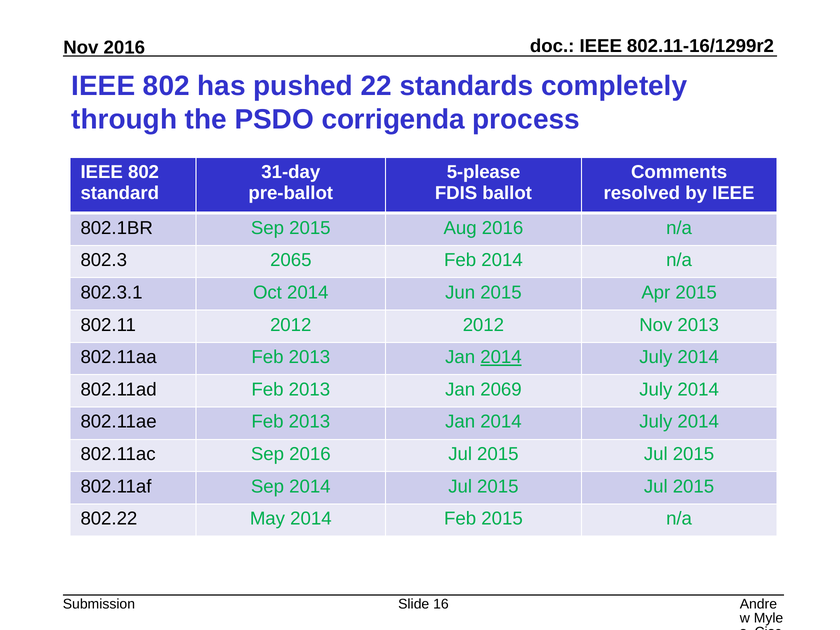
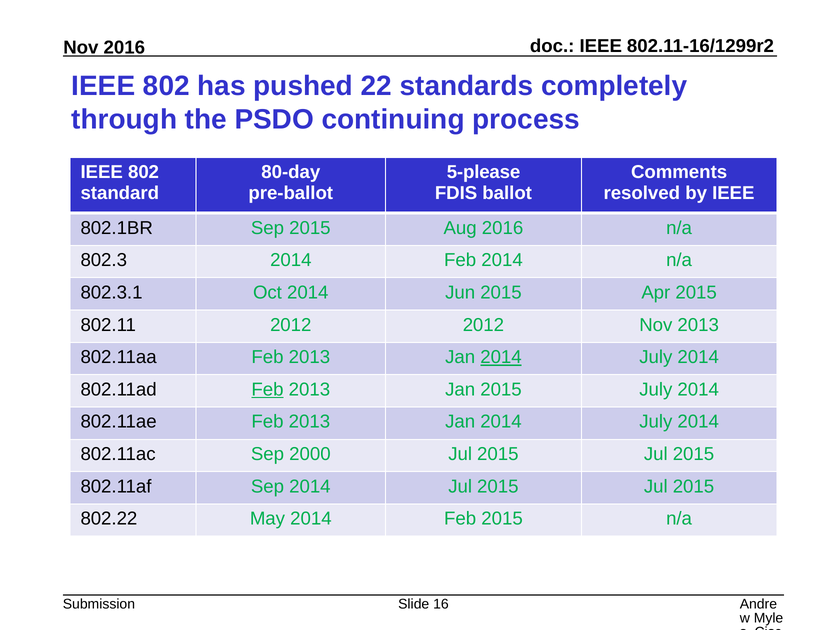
corrigenda: corrigenda -> continuing
31-day: 31-day -> 80-day
802.3 2065: 2065 -> 2014
Feb at (268, 390) underline: none -> present
Jan 2069: 2069 -> 2015
Sep 2016: 2016 -> 2000
